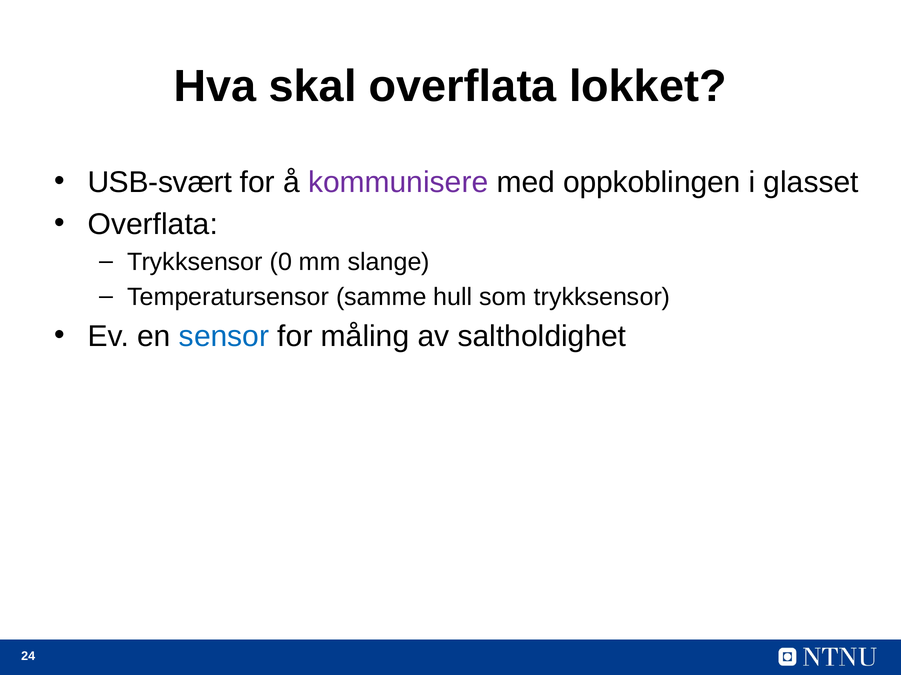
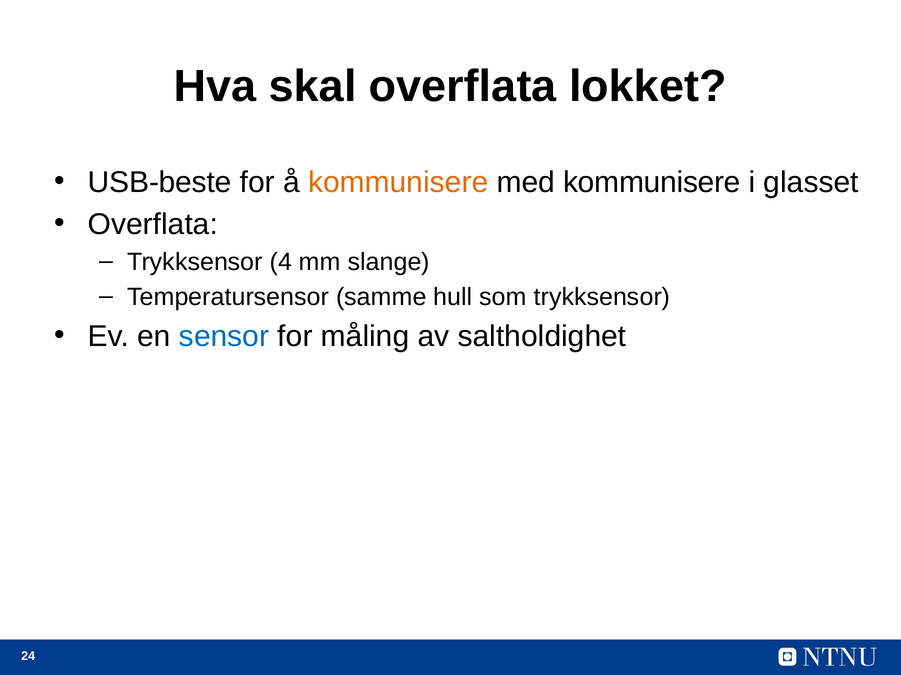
USB-svært: USB-svært -> USB-beste
kommunisere at (398, 182) colour: purple -> orange
med oppkoblingen: oppkoblingen -> kommunisere
0: 0 -> 4
